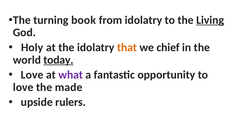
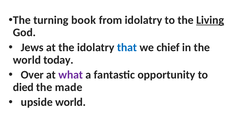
Holy: Holy -> Jews
that colour: orange -> blue
today underline: present -> none
Love at (32, 75): Love -> Over
love at (23, 88): love -> died
upside rulers: rulers -> world
